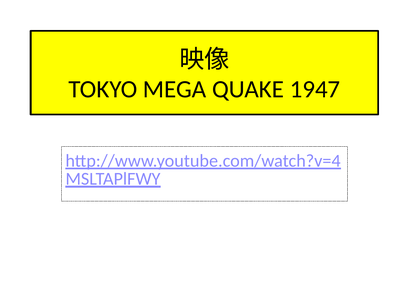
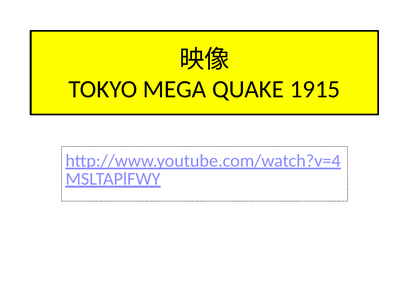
1947: 1947 -> 1915
